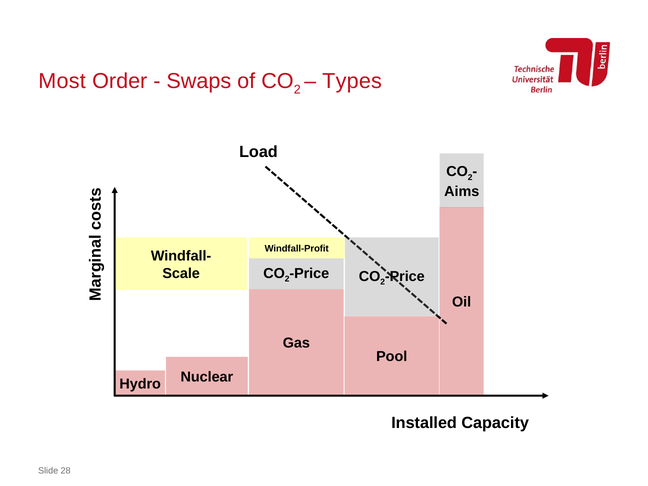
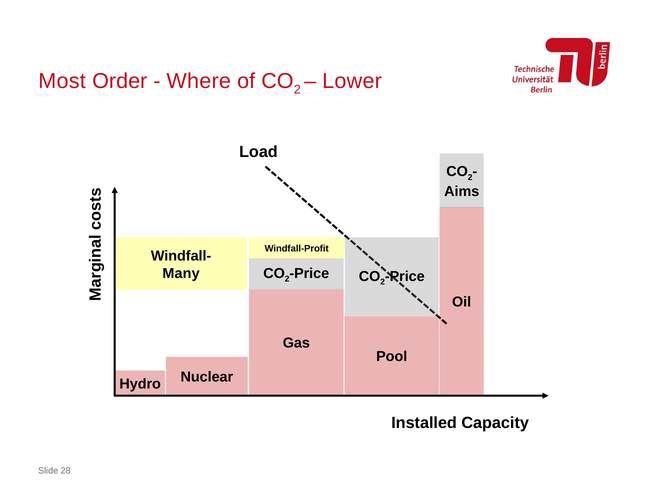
Swaps: Swaps -> Where
Types: Types -> Lower
Scale: Scale -> Many
